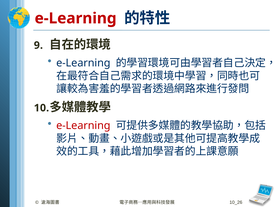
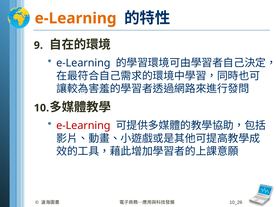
e-Learning at (76, 18) colour: red -> orange
